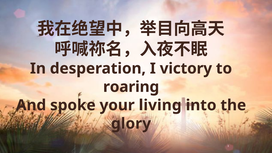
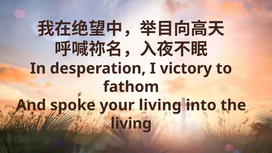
roaring: roaring -> fathom
glory at (131, 124): glory -> living
